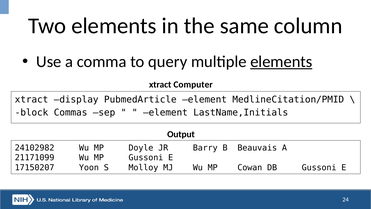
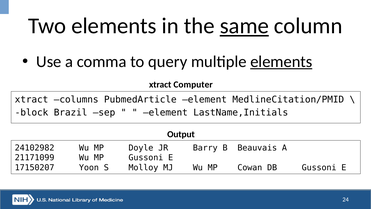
same underline: none -> present
display: display -> columns
Commas: Commas -> Brazil
